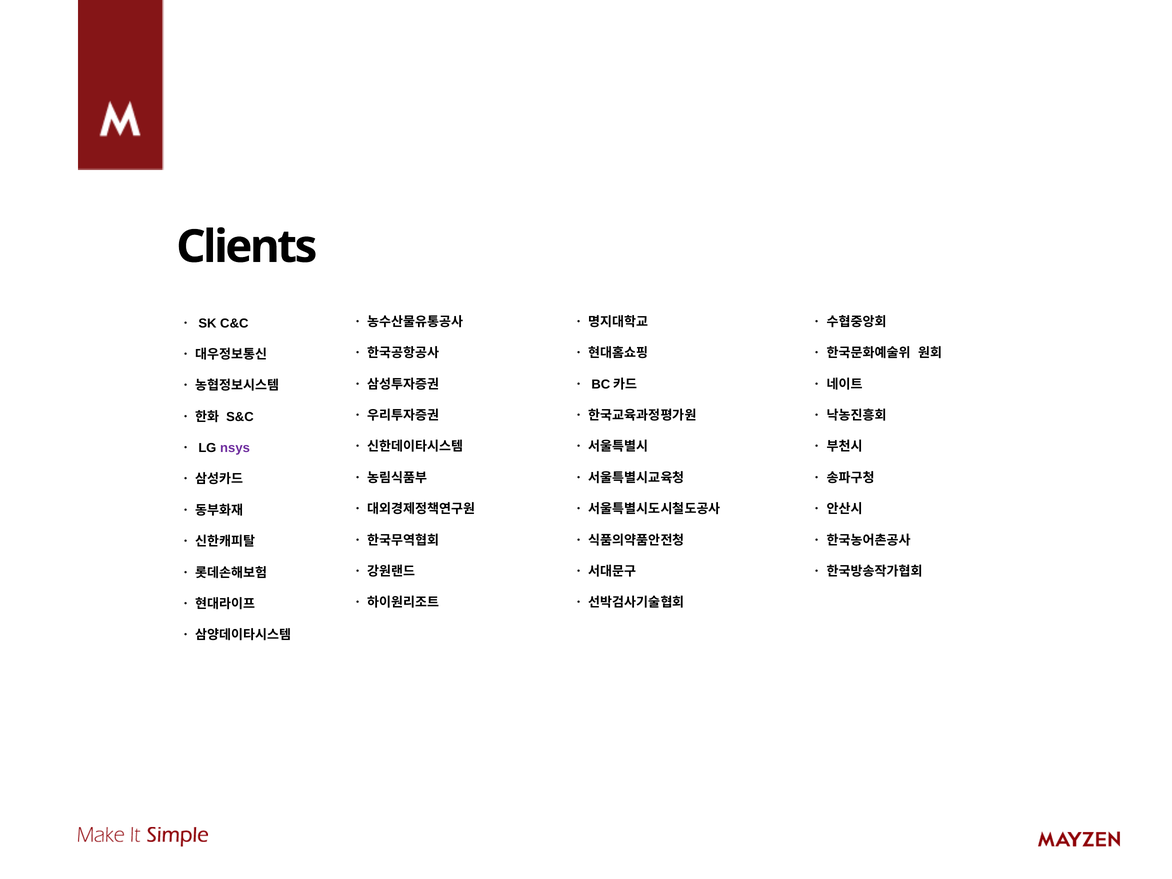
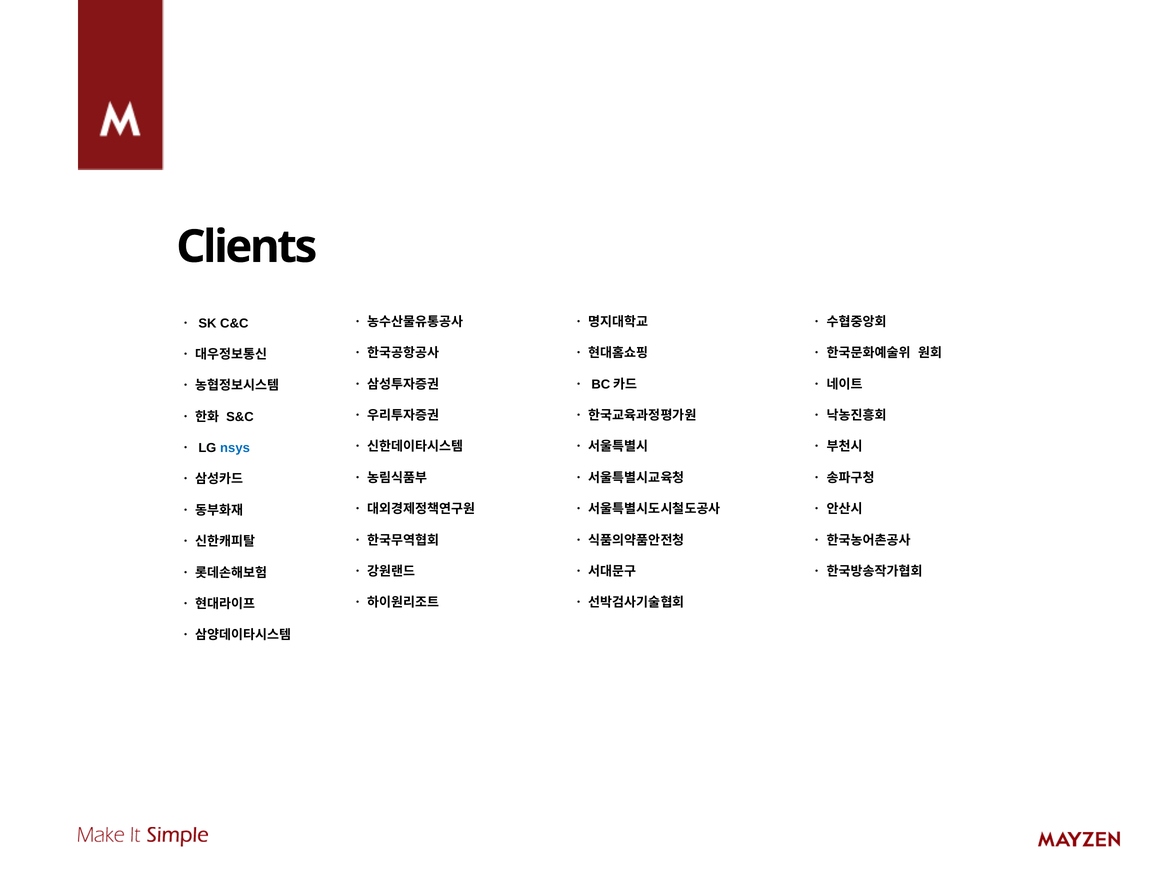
nsys colour: purple -> blue
